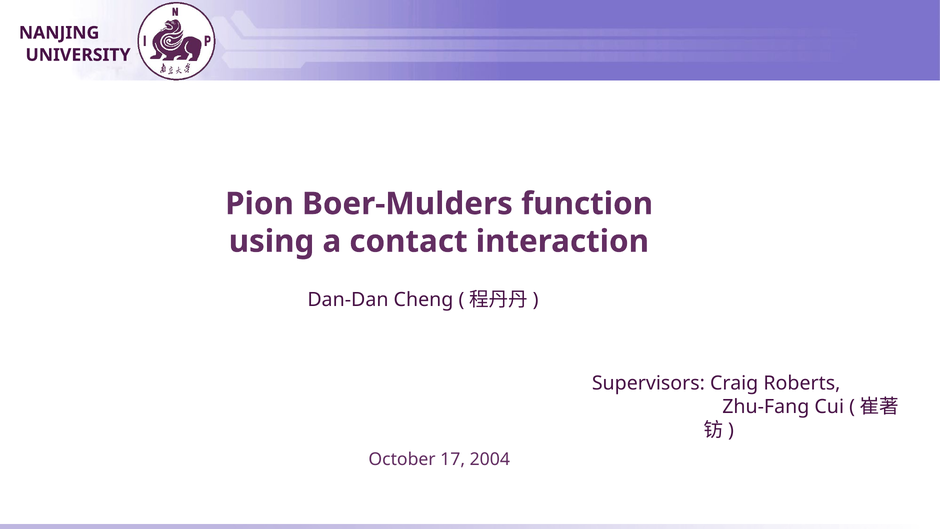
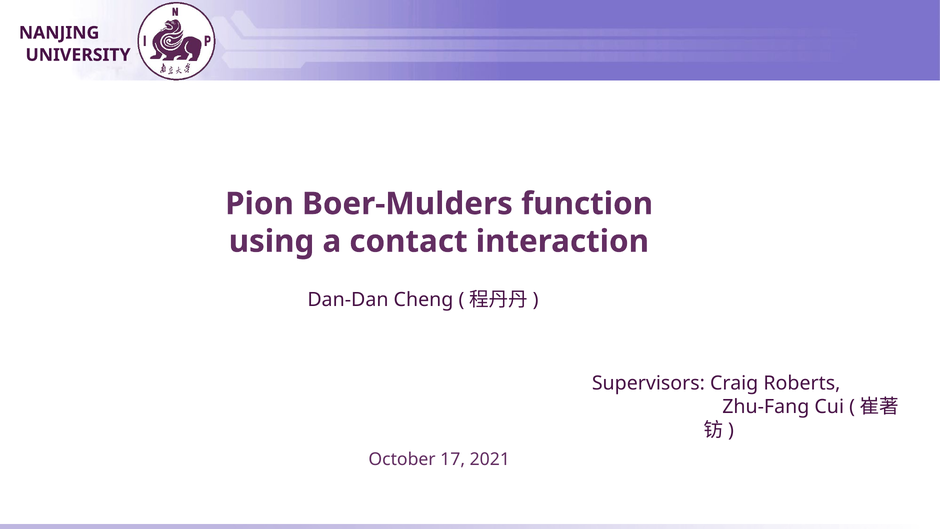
2004: 2004 -> 2021
